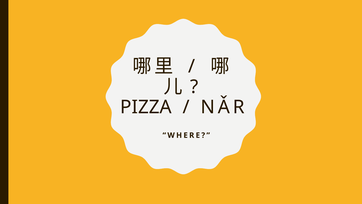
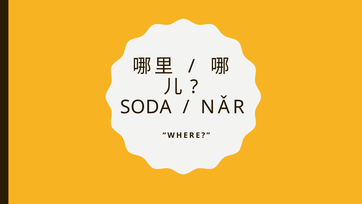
PIZZA: PIZZA -> SODA
